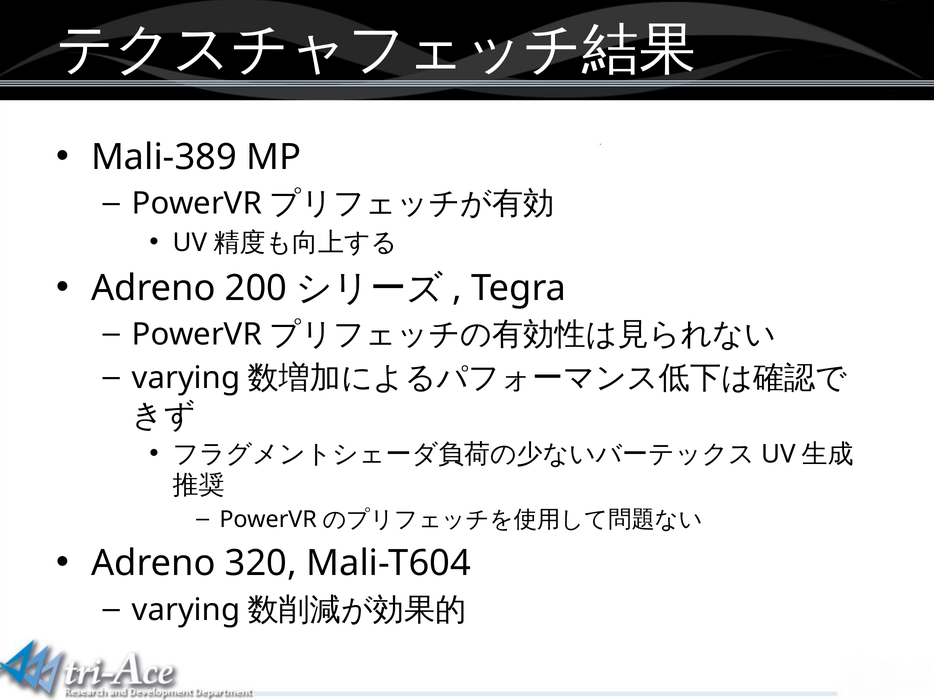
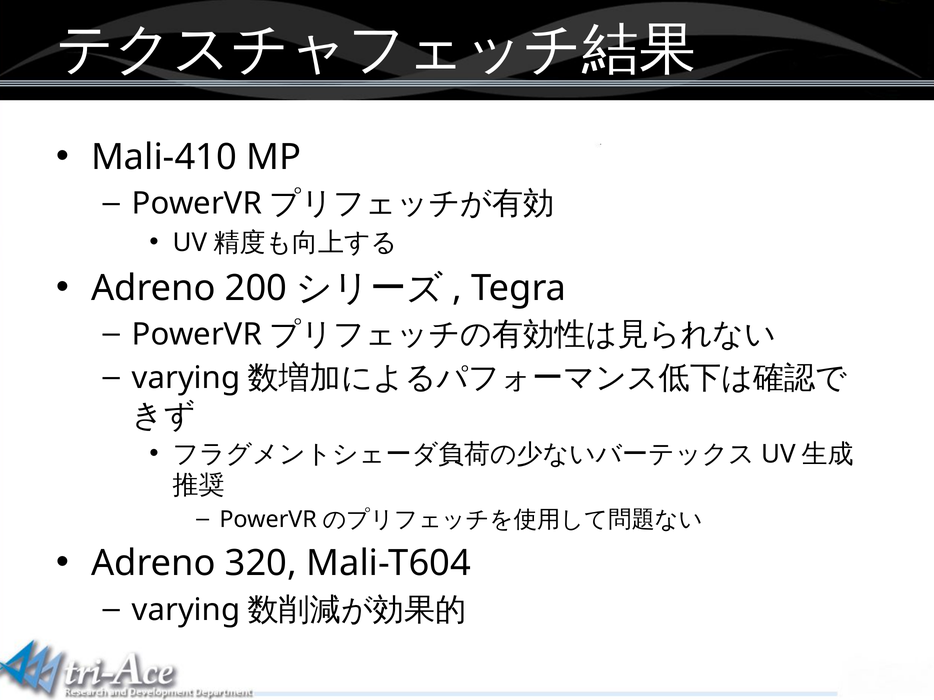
Mali-389: Mali-389 -> Mali-410
